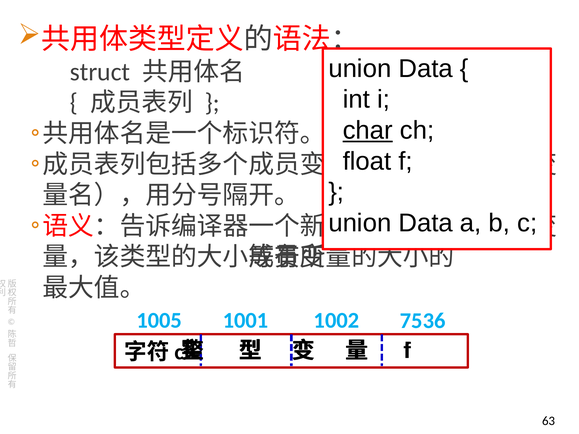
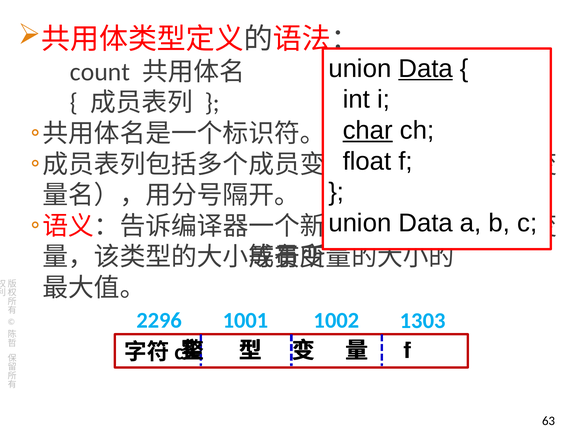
Data at (426, 69) underline: none -> present
struct: struct -> count
1005: 1005 -> 2296
7536: 7536 -> 1303
